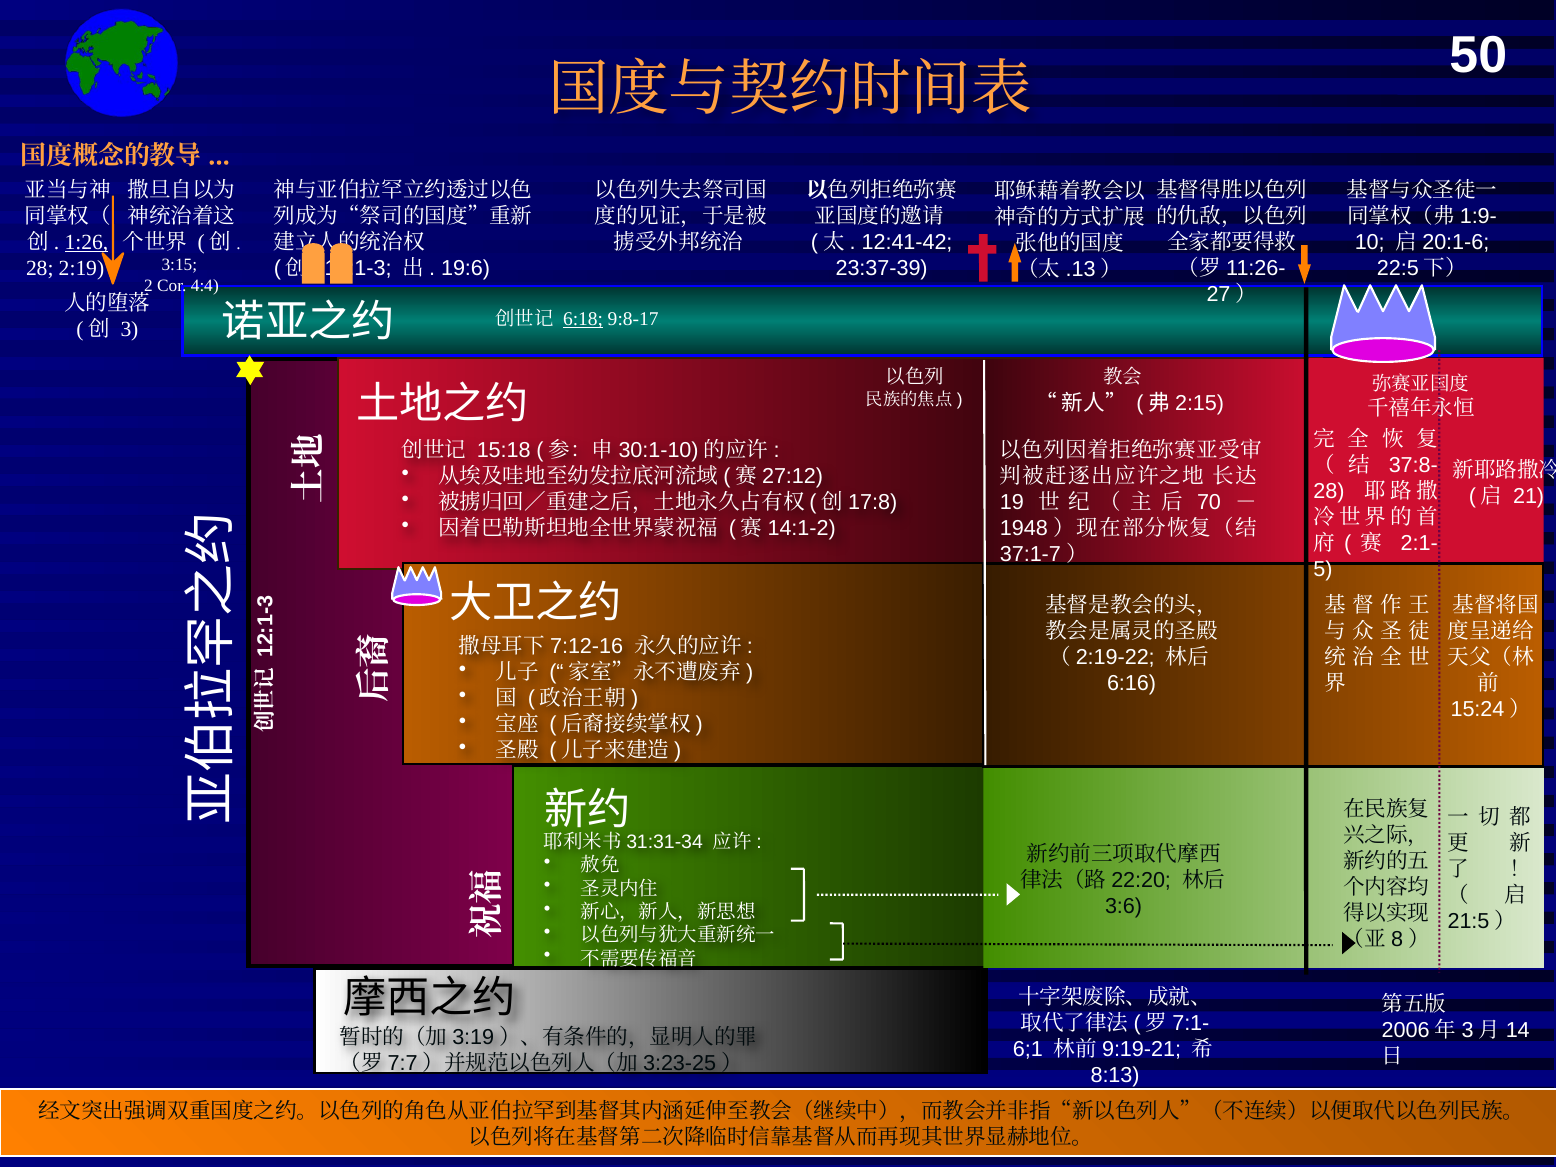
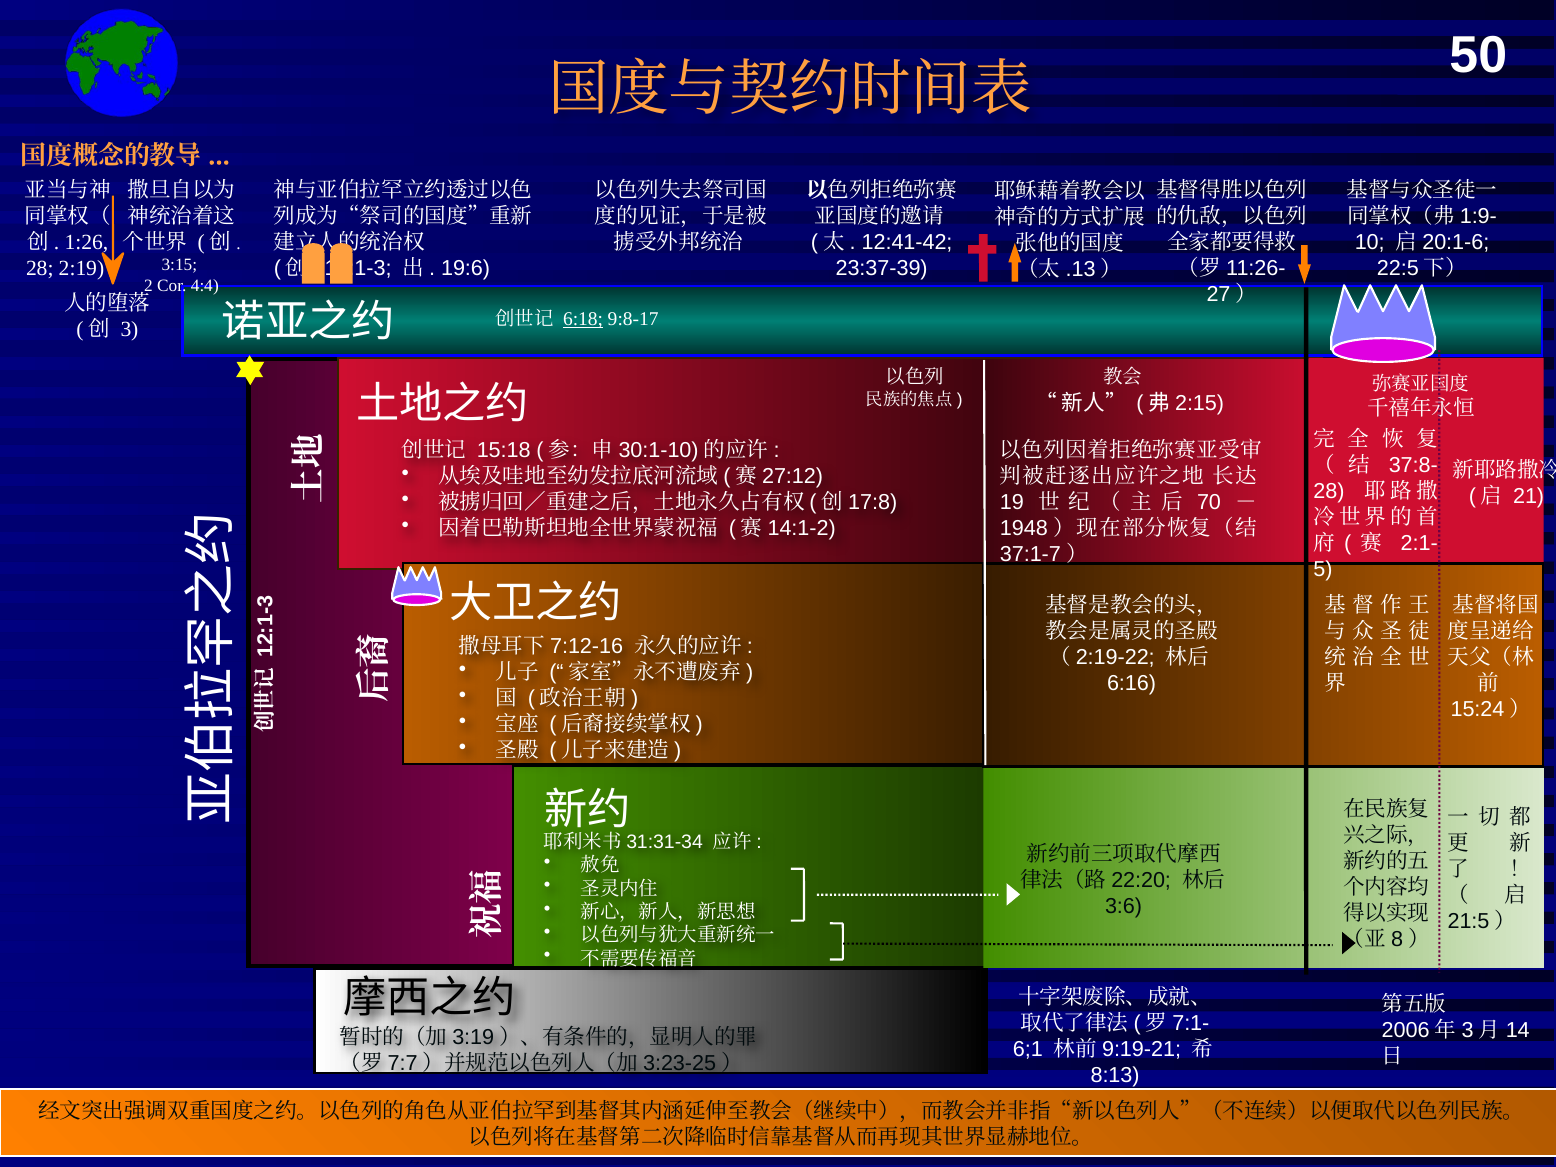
1:26 underline: present -> none
